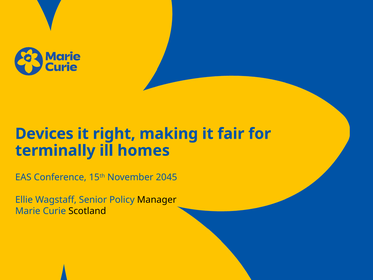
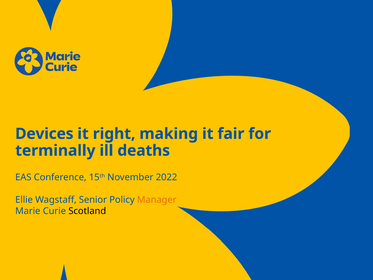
homes: homes -> deaths
2045: 2045 -> 2022
Manager colour: black -> orange
